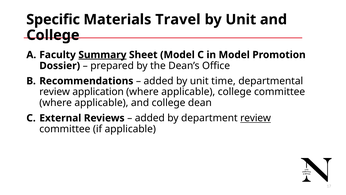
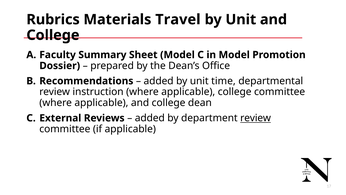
Specific: Specific -> Rubrics
Summary underline: present -> none
application: application -> instruction
